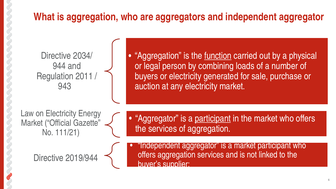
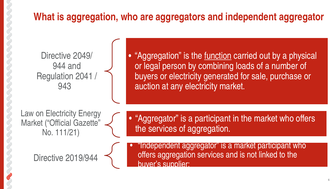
2034/: 2034/ -> 2049/
2011: 2011 -> 2041
participant at (213, 118) underline: present -> none
